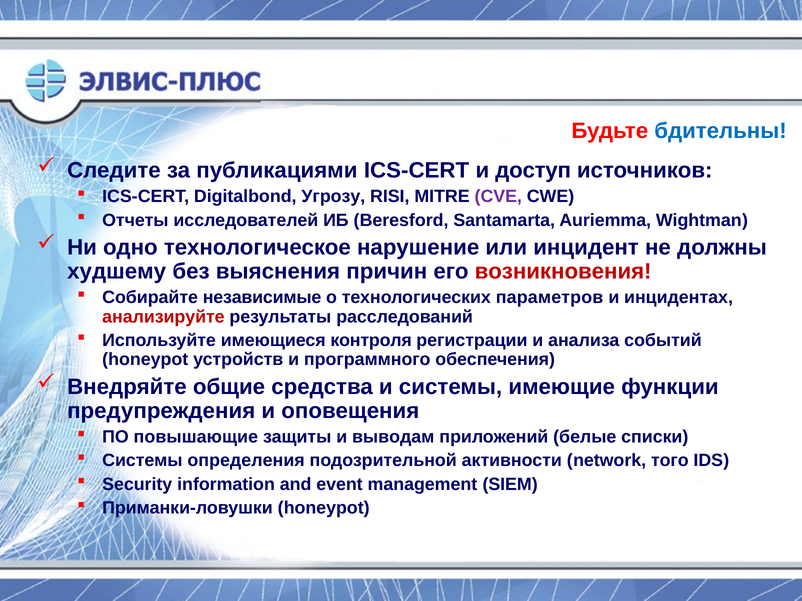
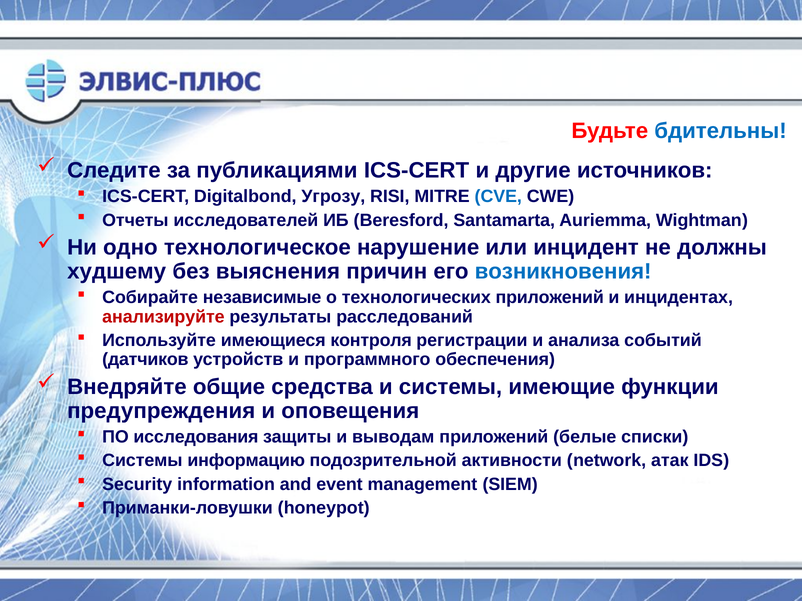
доступ: доступ -> другие
CVE colour: purple -> blue
возникновения colour: red -> blue
технологических параметров: параметров -> приложений
honeypot at (145, 360): honeypot -> датчиков
повышающие: повышающие -> исследования
определения: определения -> информацию
того: того -> атак
